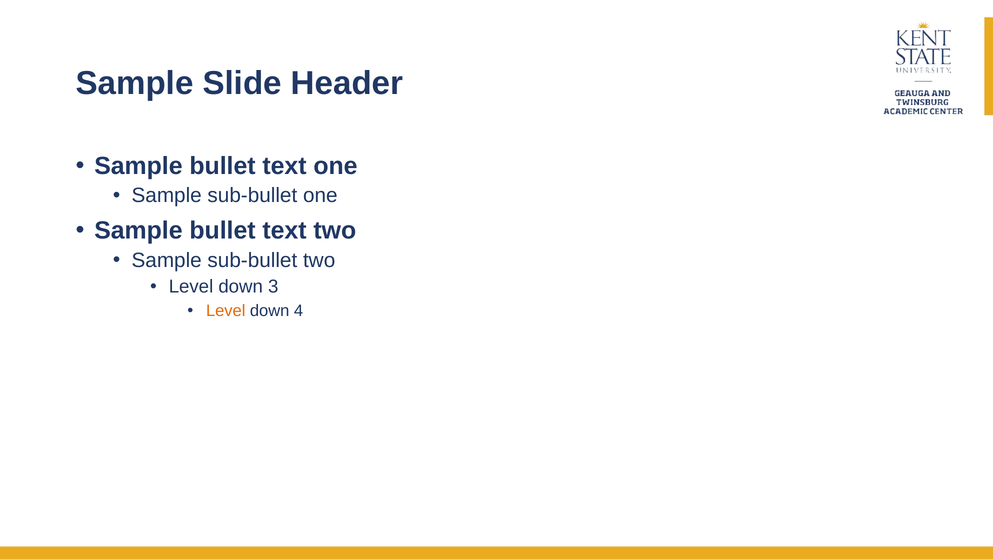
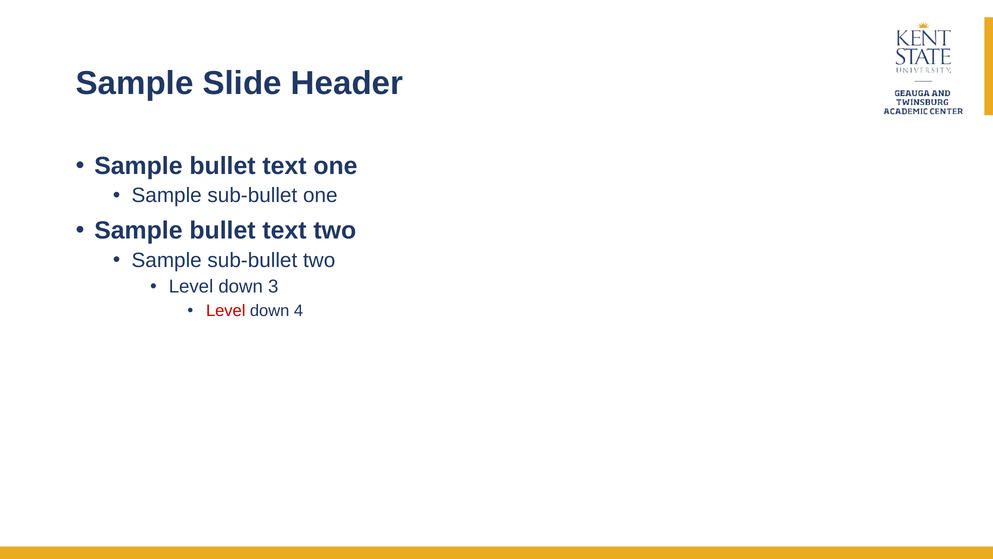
Level at (226, 311) colour: orange -> red
